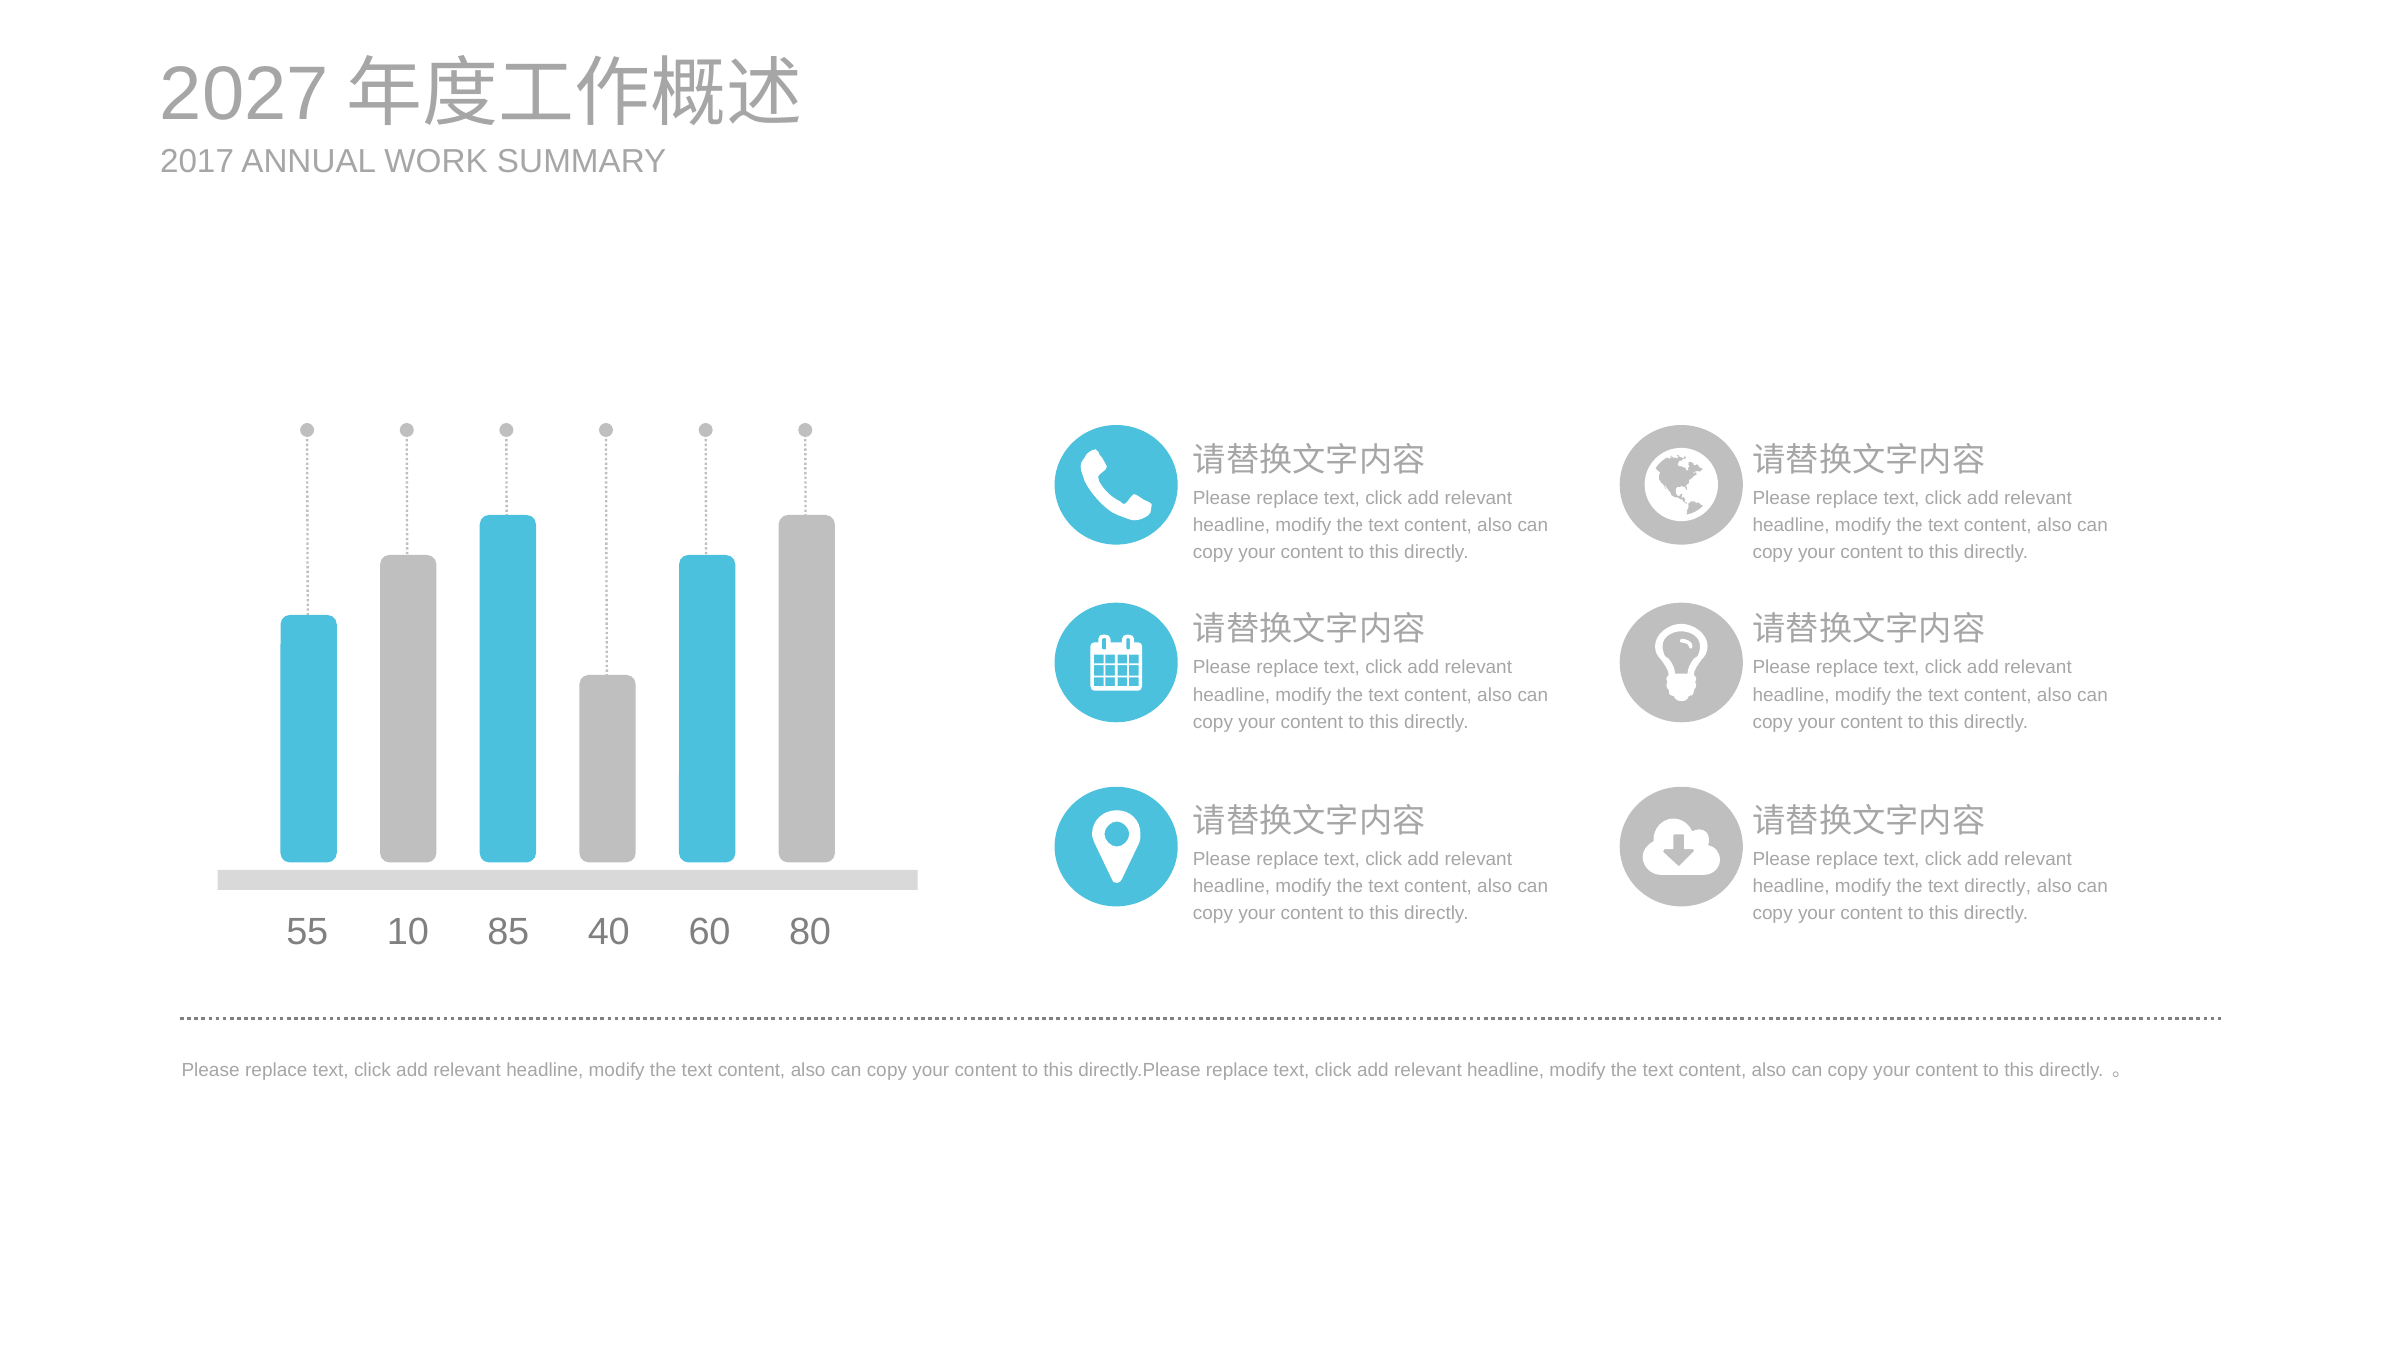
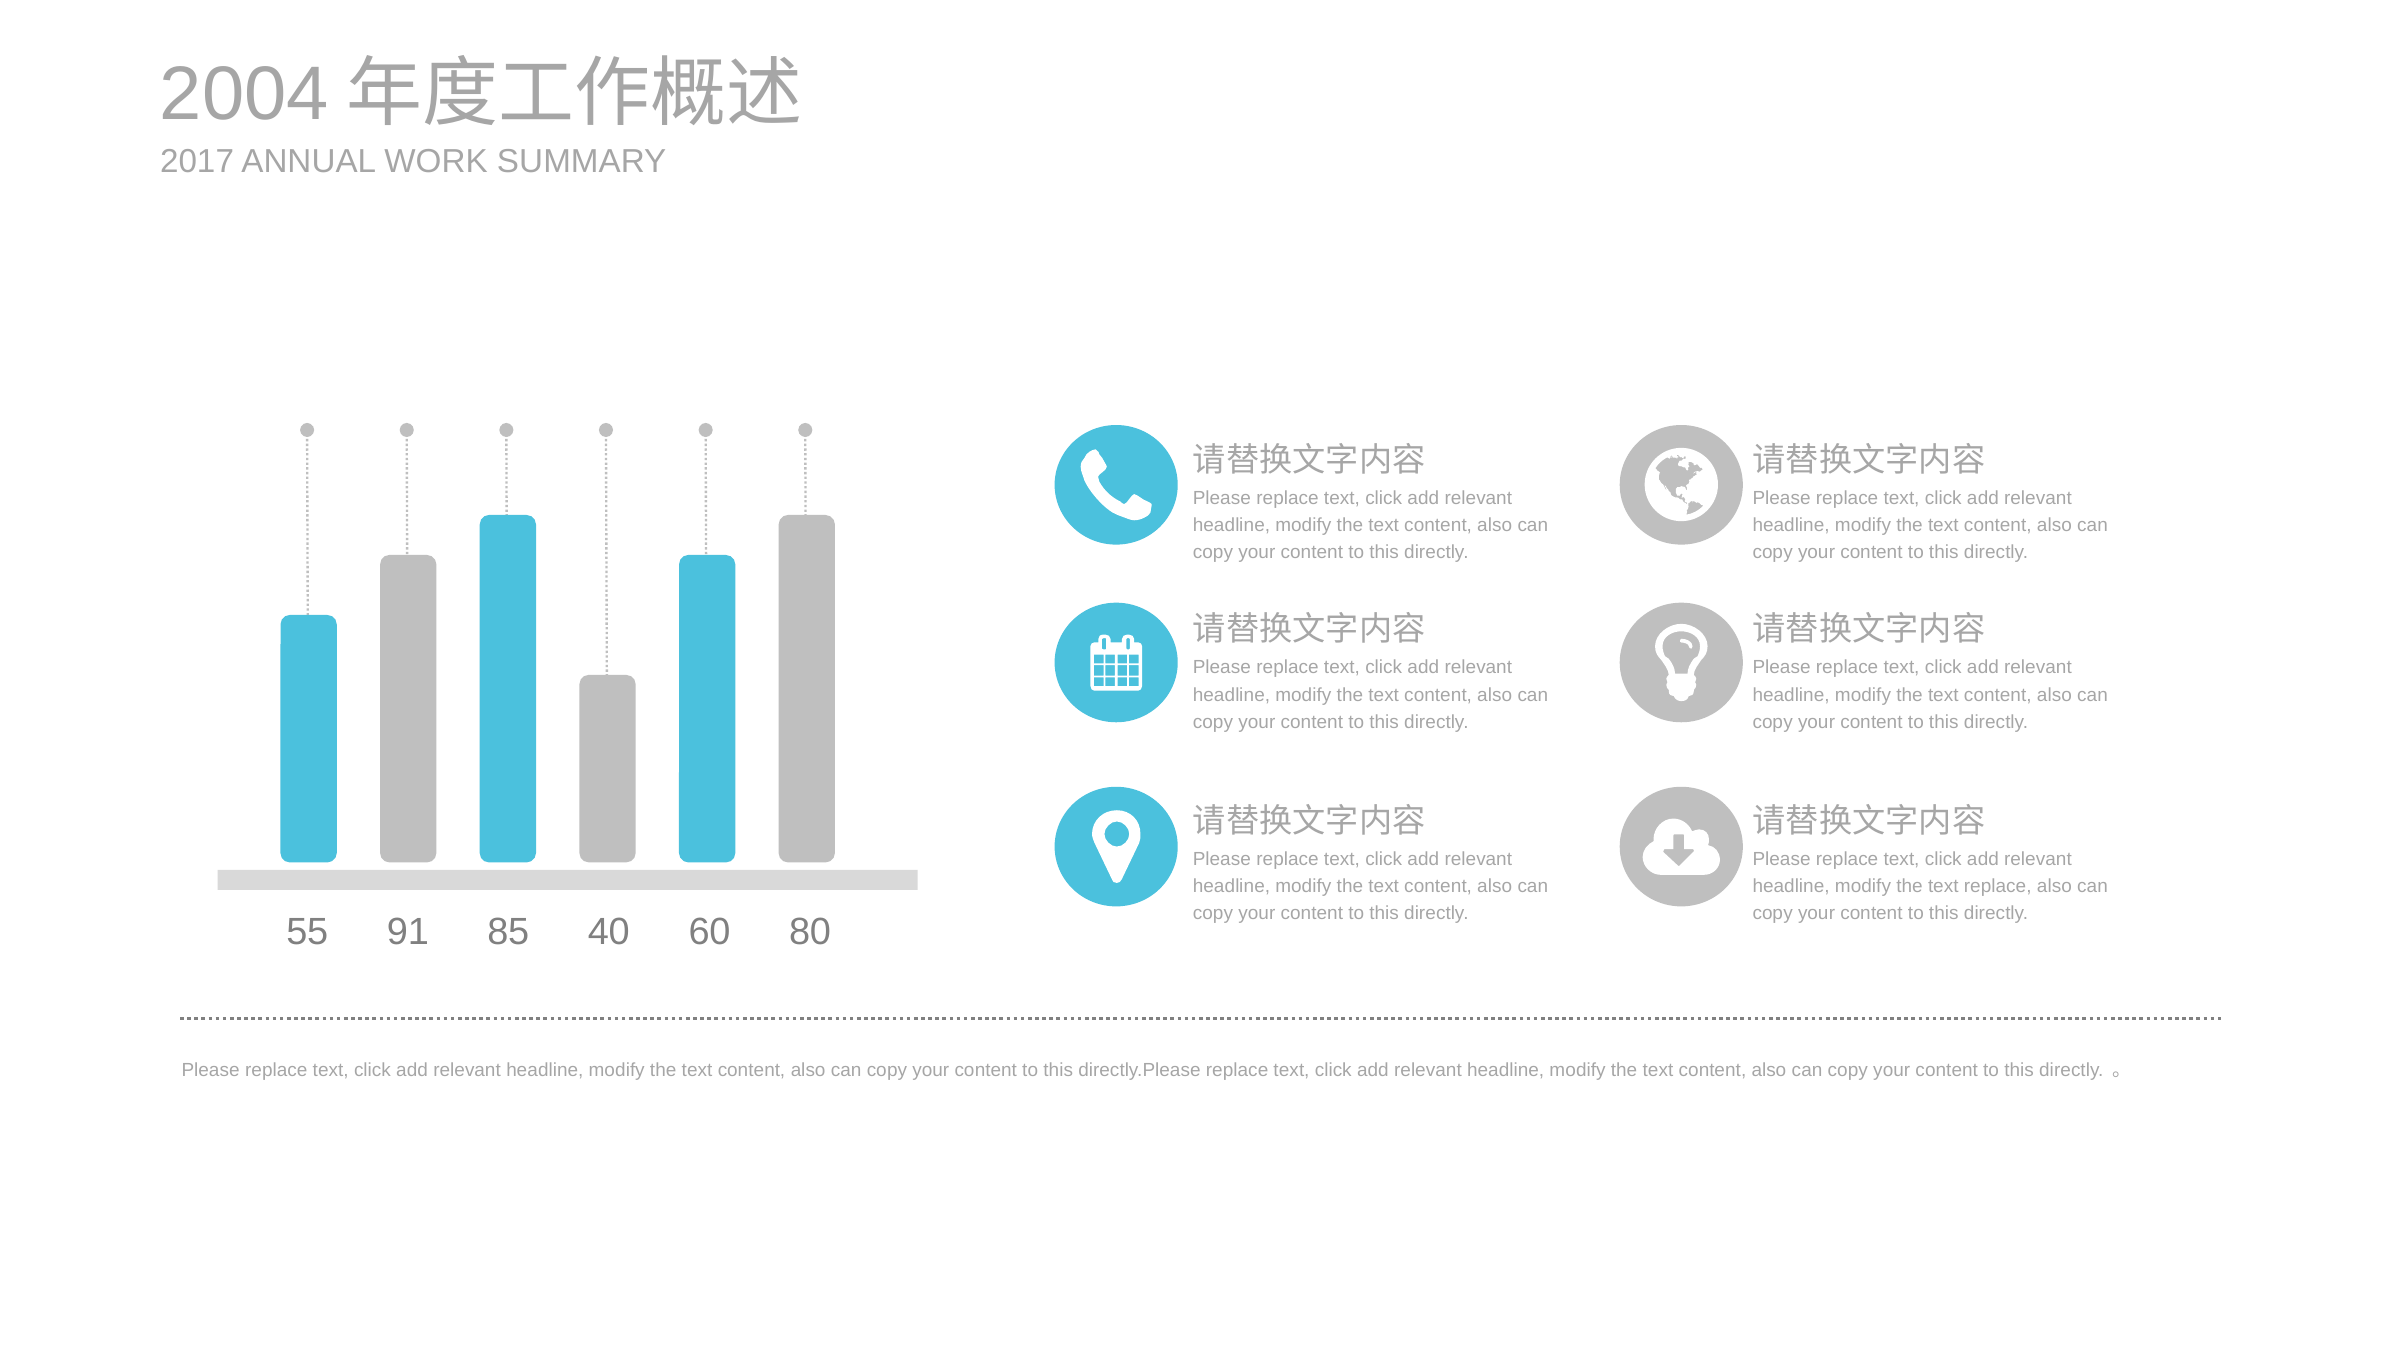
2027: 2027 -> 2004
text directly: directly -> replace
10: 10 -> 91
